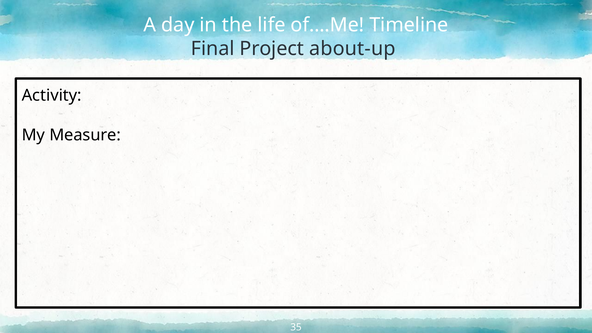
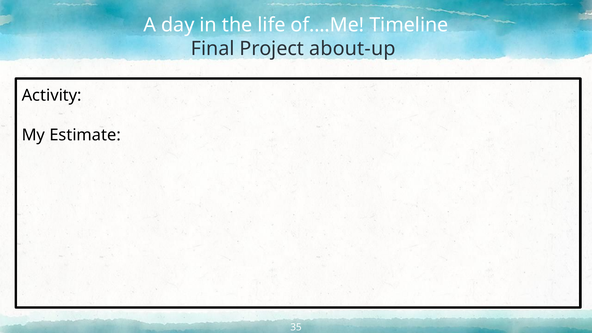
Measure: Measure -> Estimate
